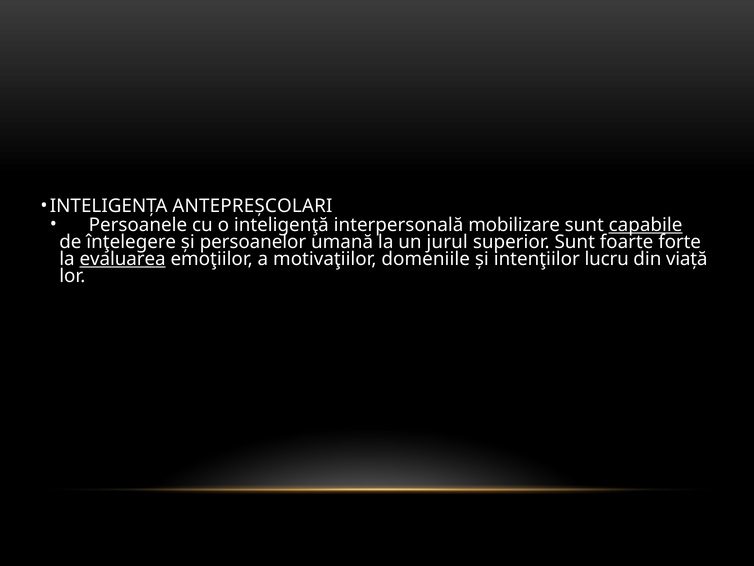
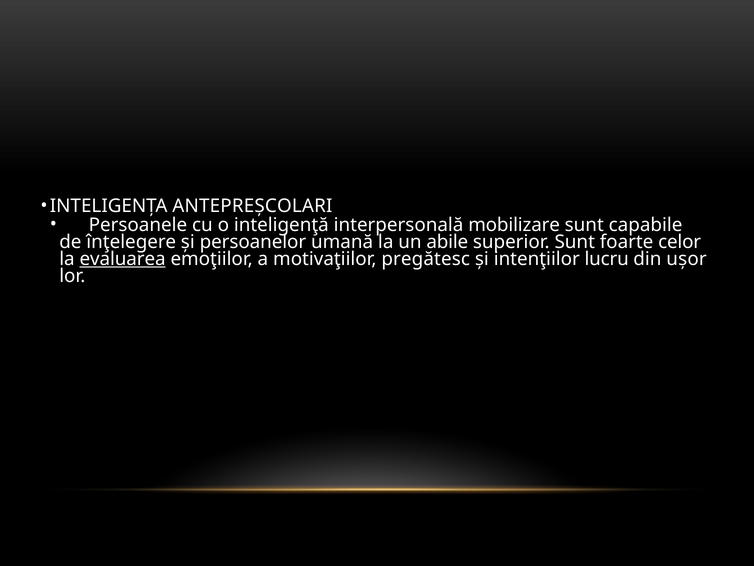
capabile underline: present -> none
jurul: jurul -> abile
forte: forte -> celor
domeniile: domeniile -> pregătesc
viață: viață -> ușor
